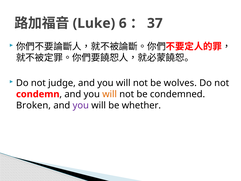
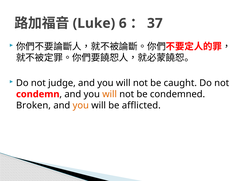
wolves: wolves -> caught
you at (81, 105) colour: purple -> orange
whether: whether -> afflicted
